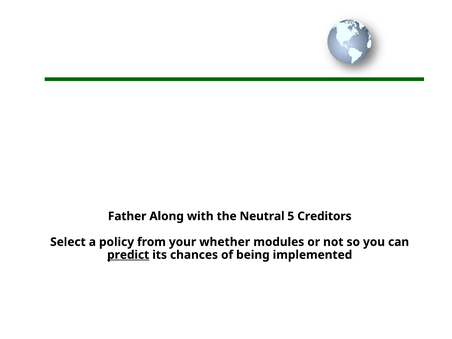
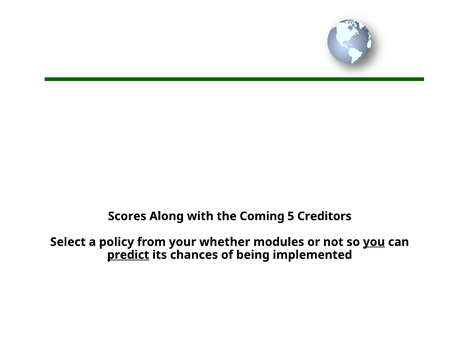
Father: Father -> Scores
Neutral: Neutral -> Coming
you underline: none -> present
